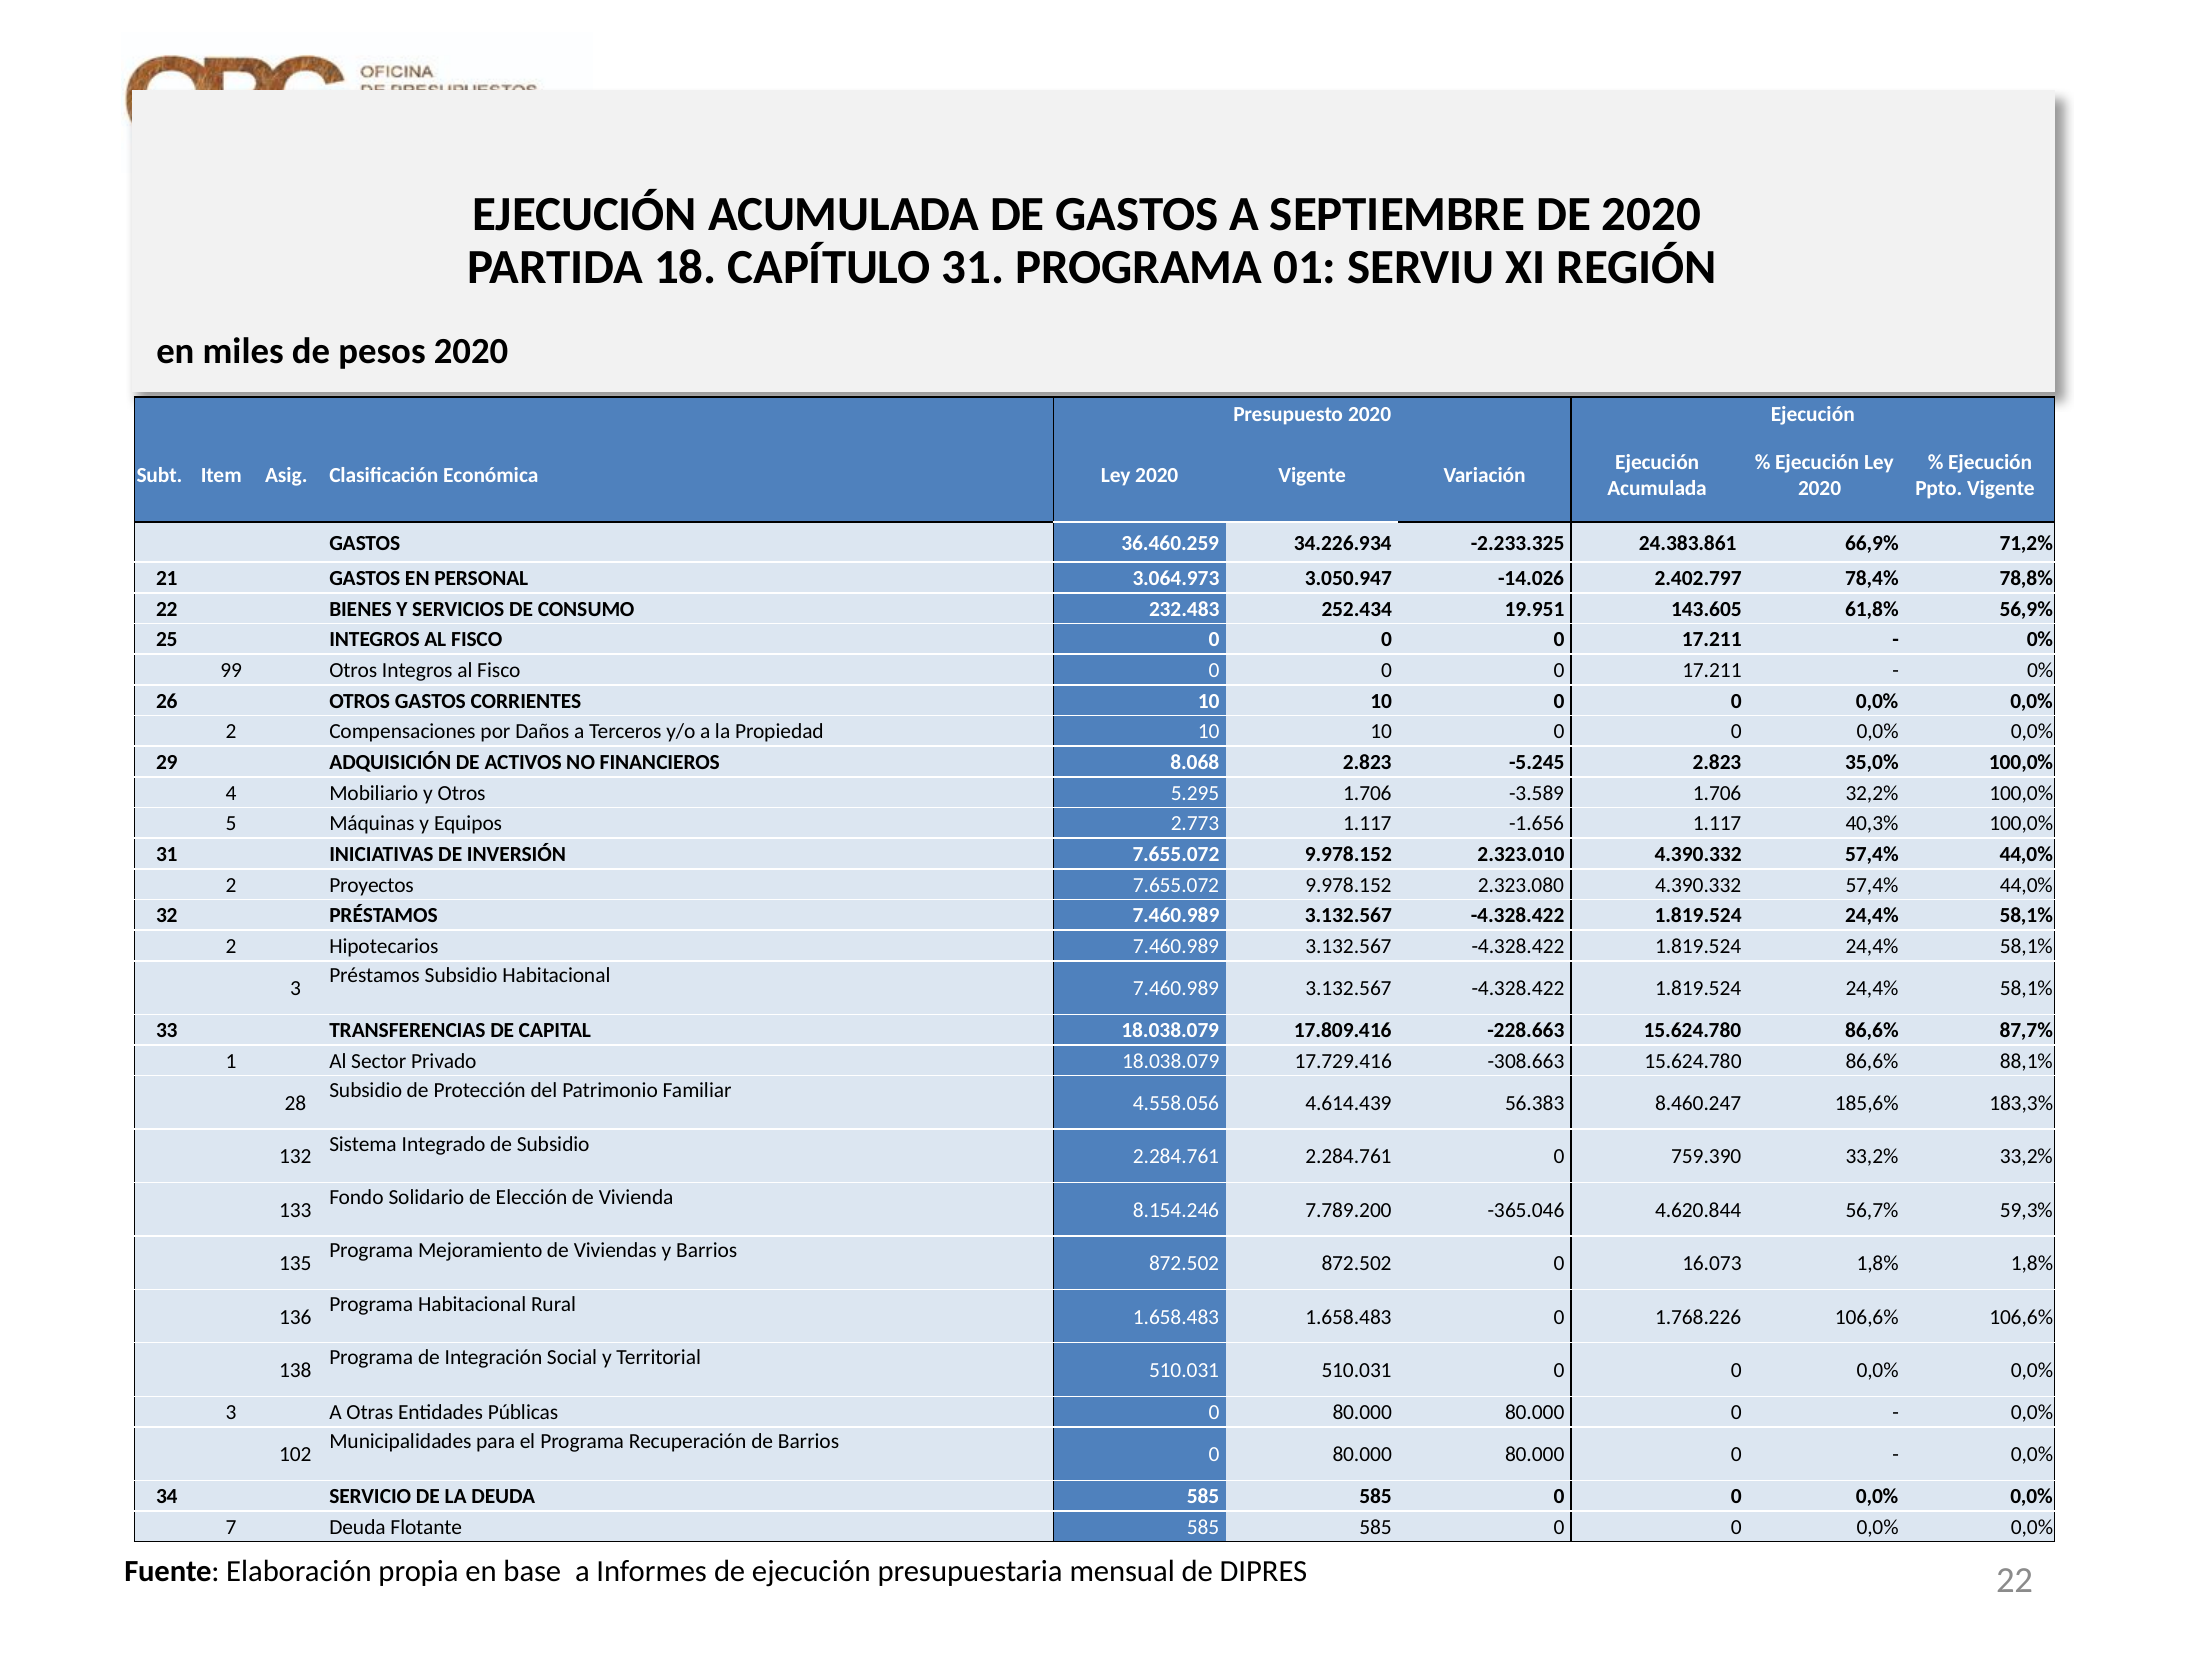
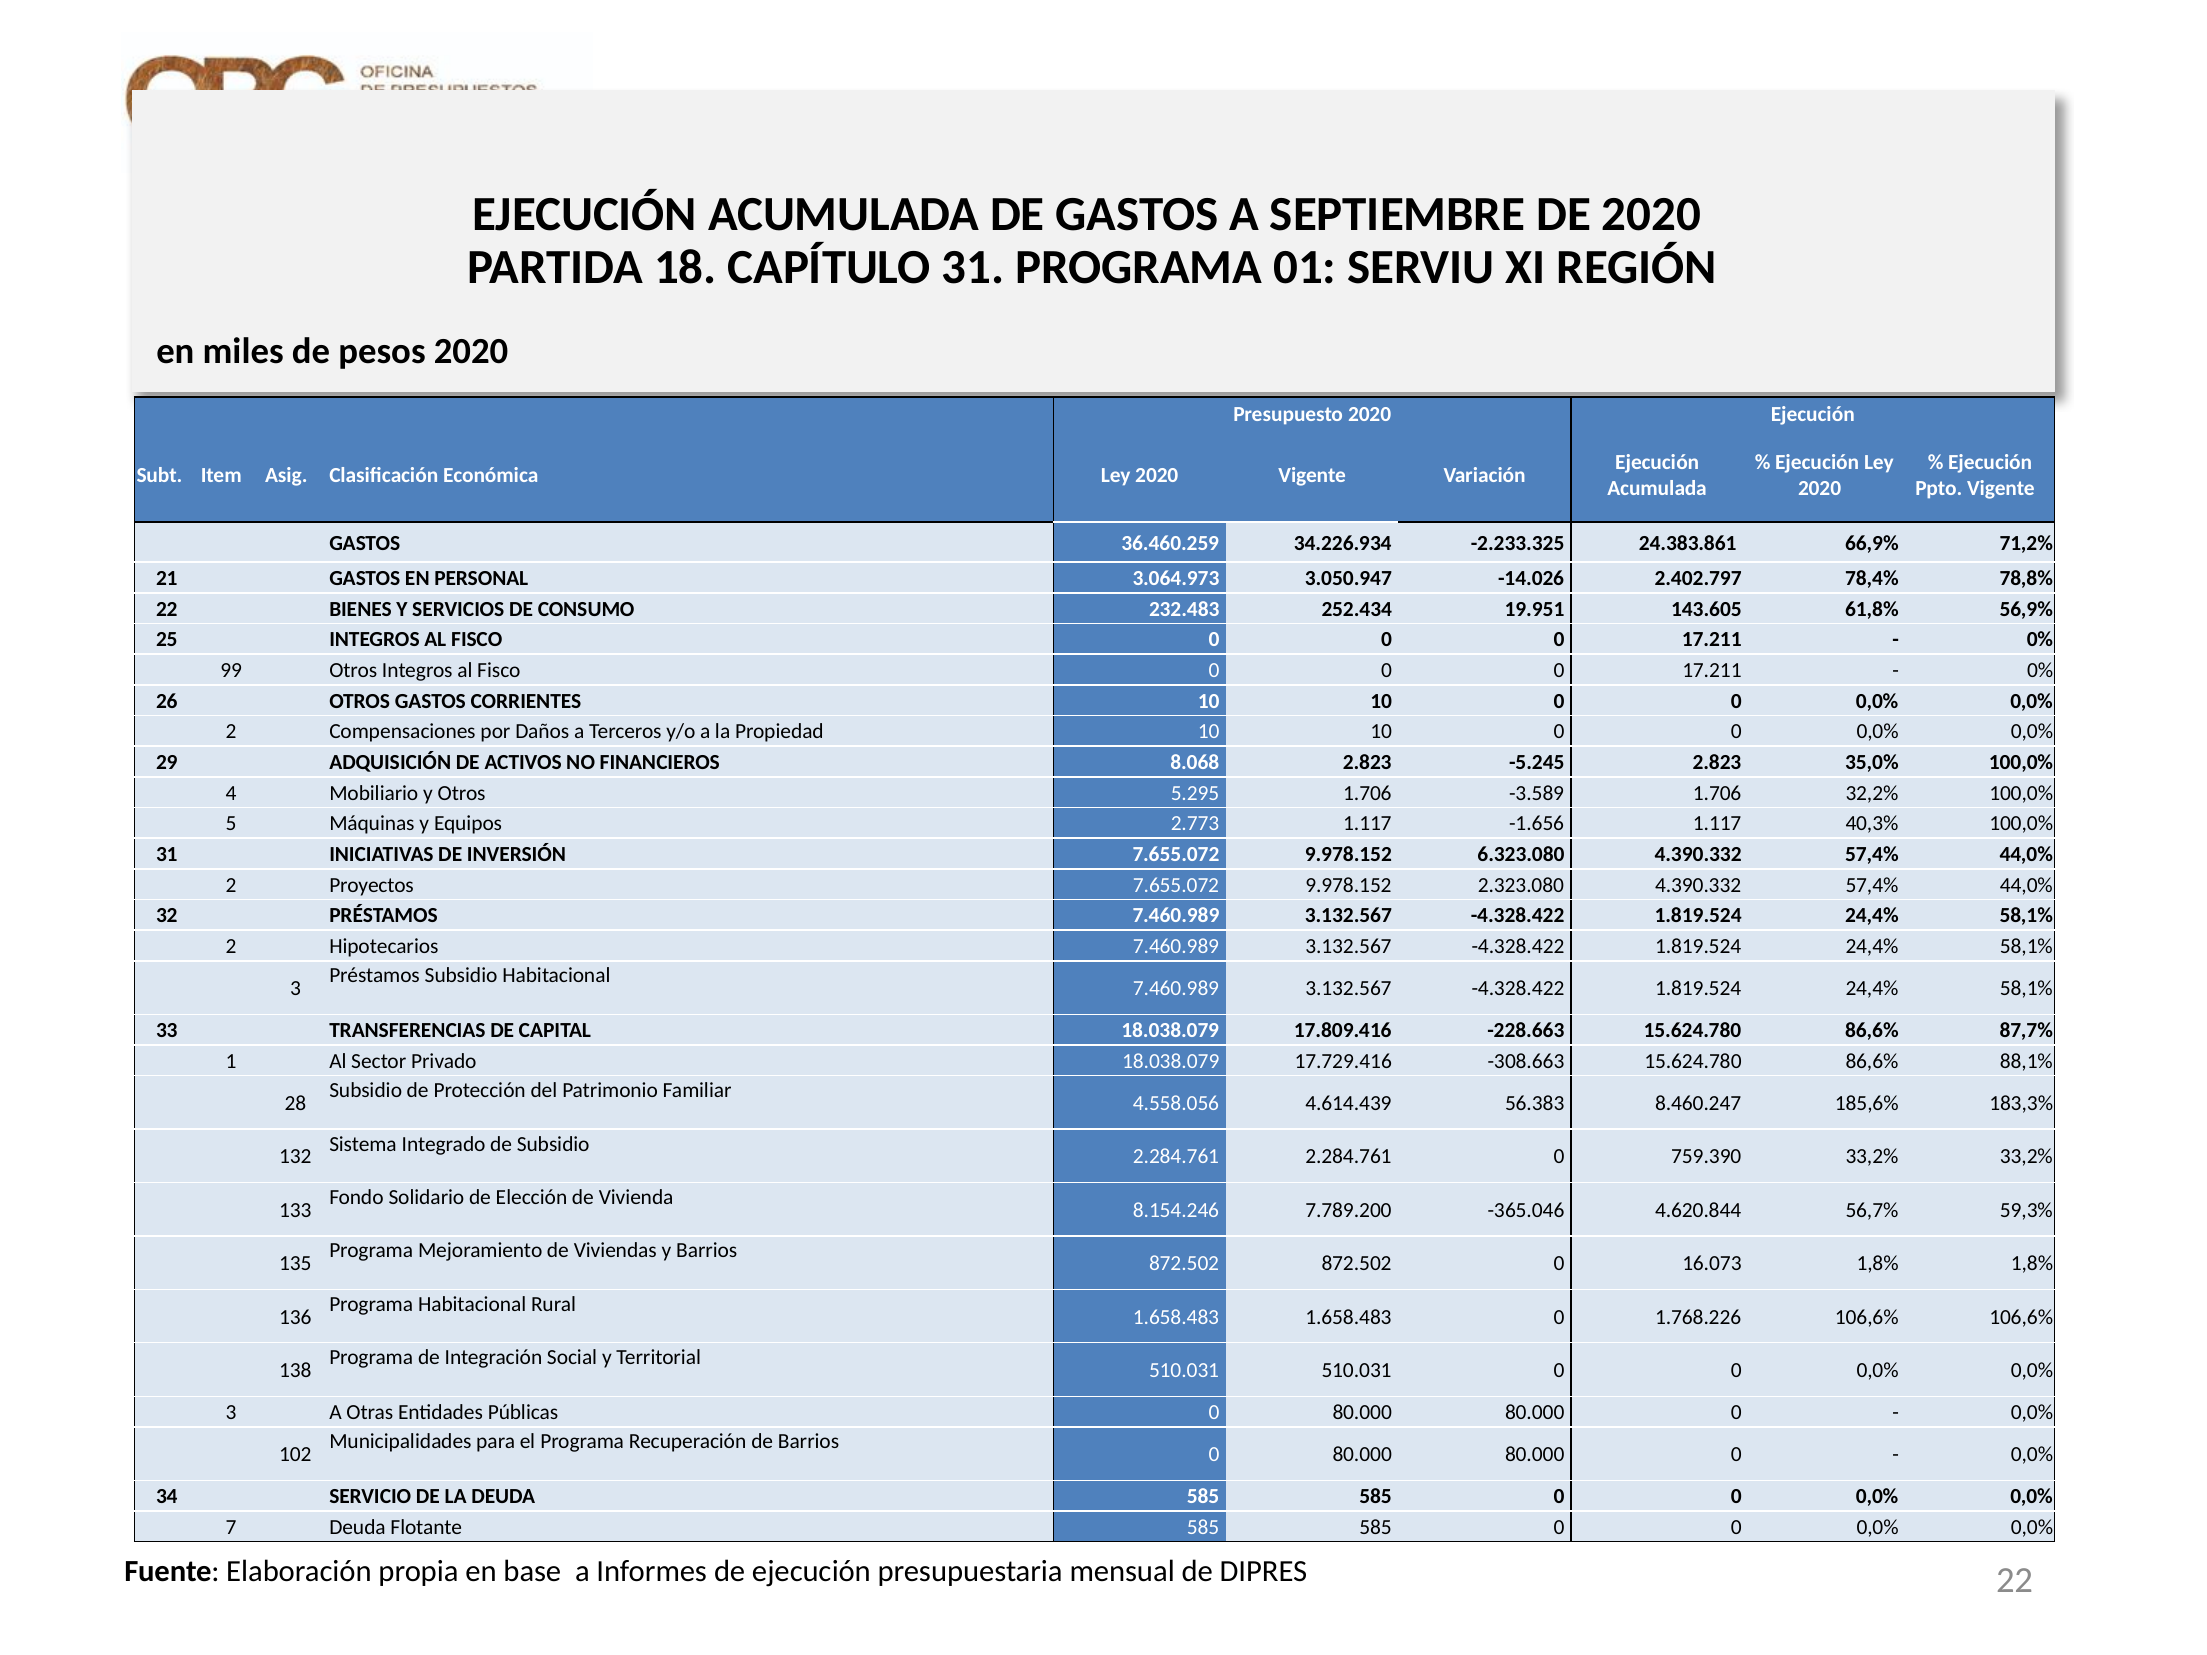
2.323.010: 2.323.010 -> 6.323.080
